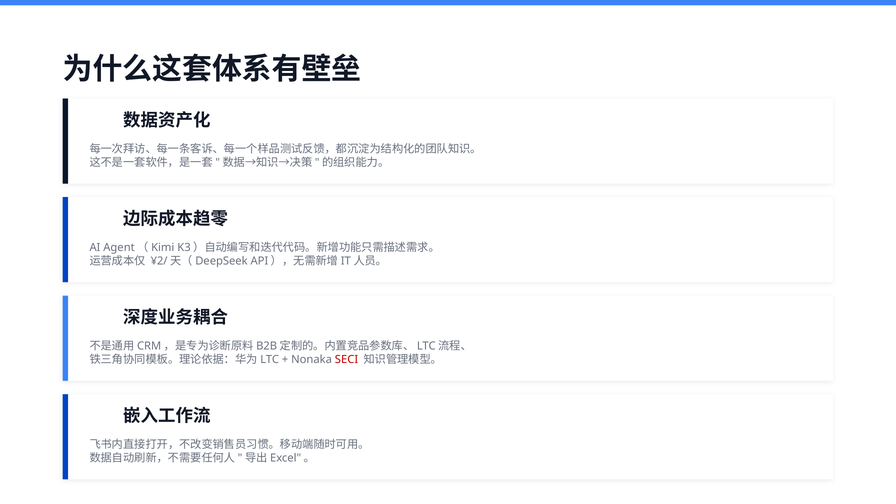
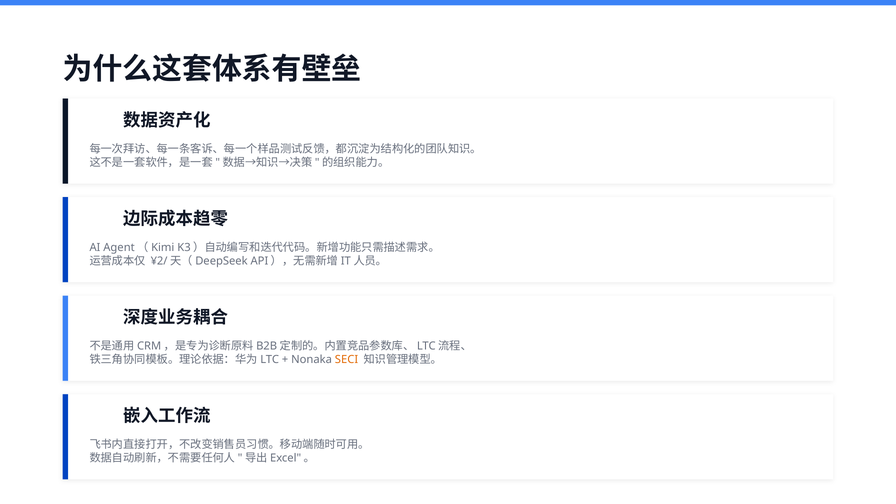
SECI colour: red -> orange
